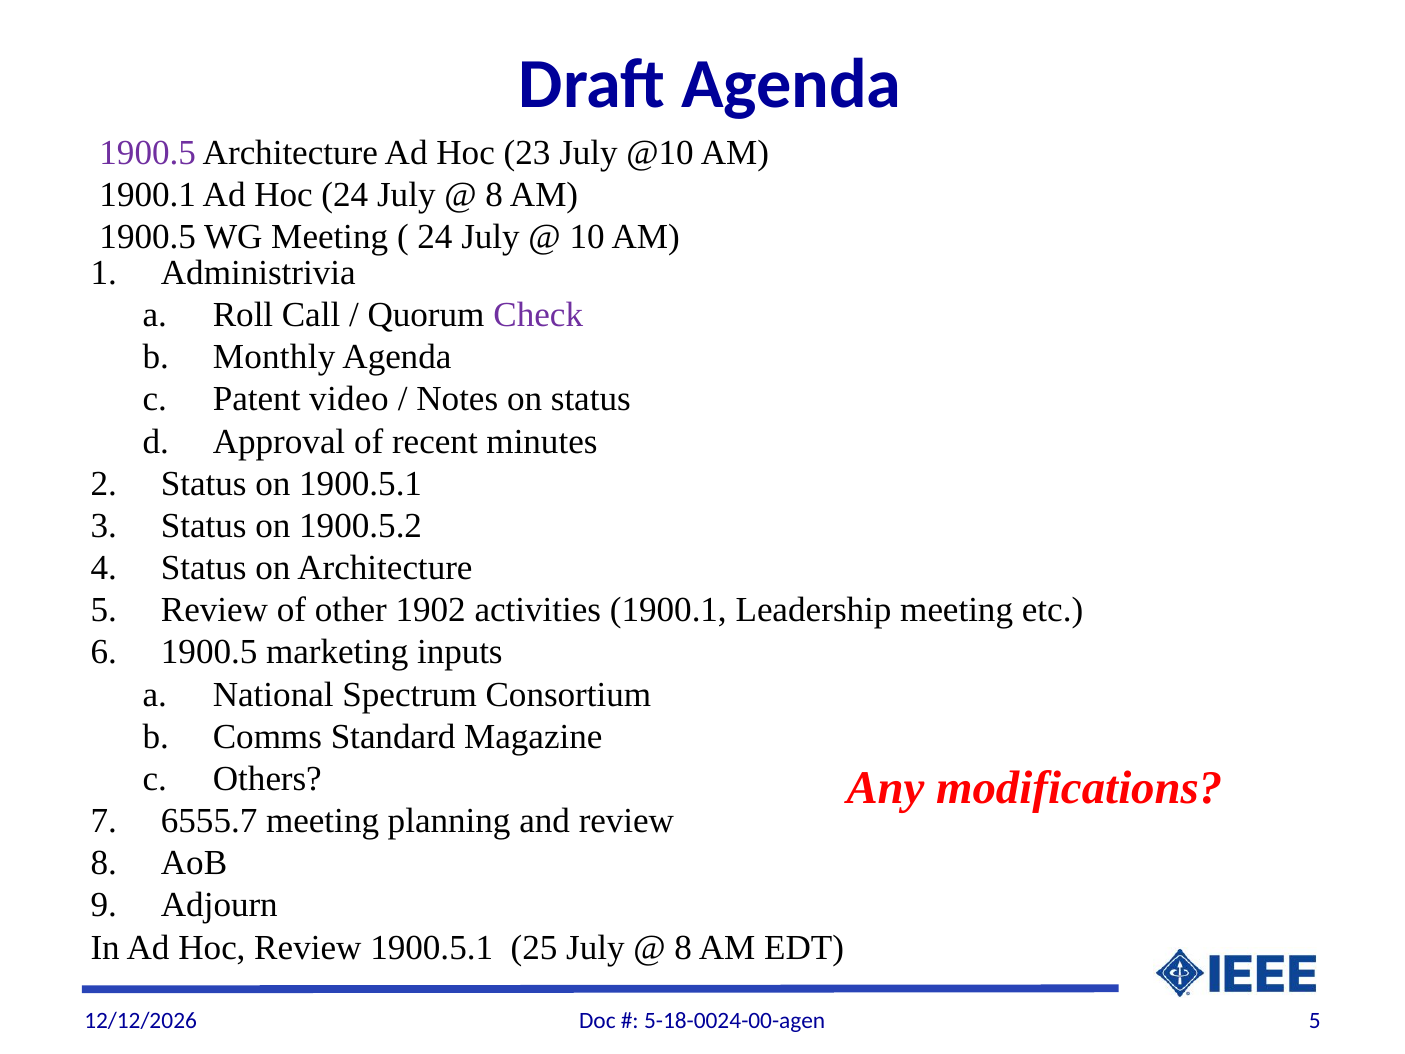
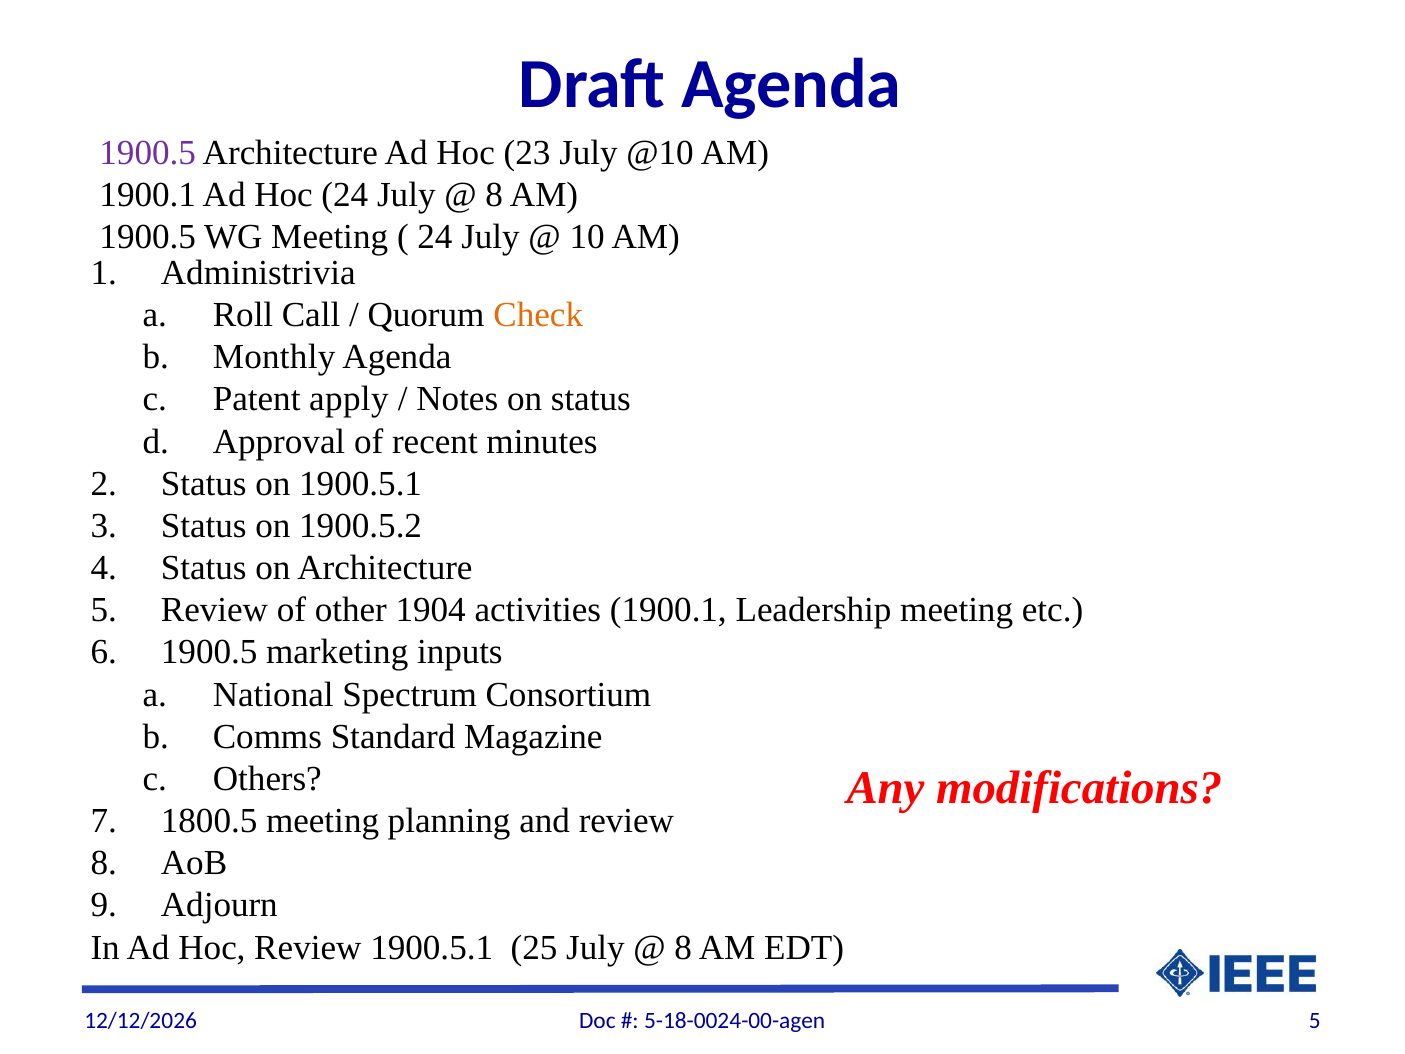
Check colour: purple -> orange
video: video -> apply
1902: 1902 -> 1904
6555.7: 6555.7 -> 1800.5
